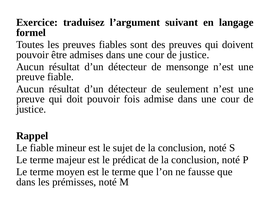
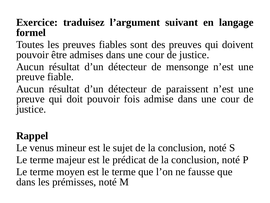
seulement: seulement -> paraissent
Le fiable: fiable -> venus
